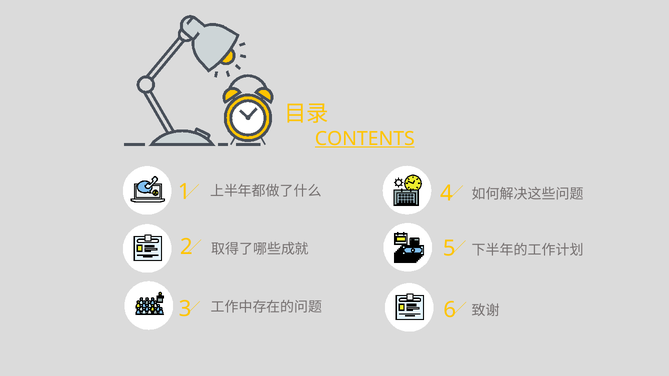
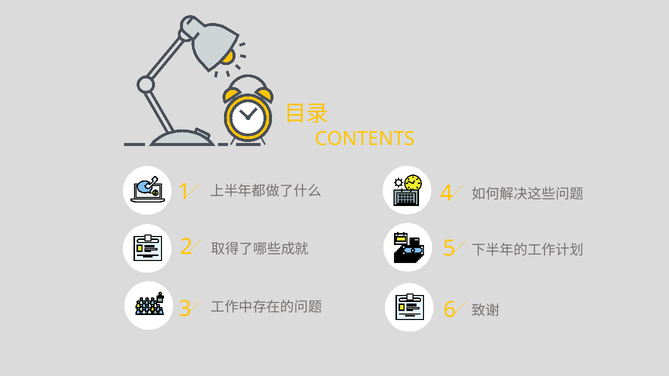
CONTENTS underline: present -> none
